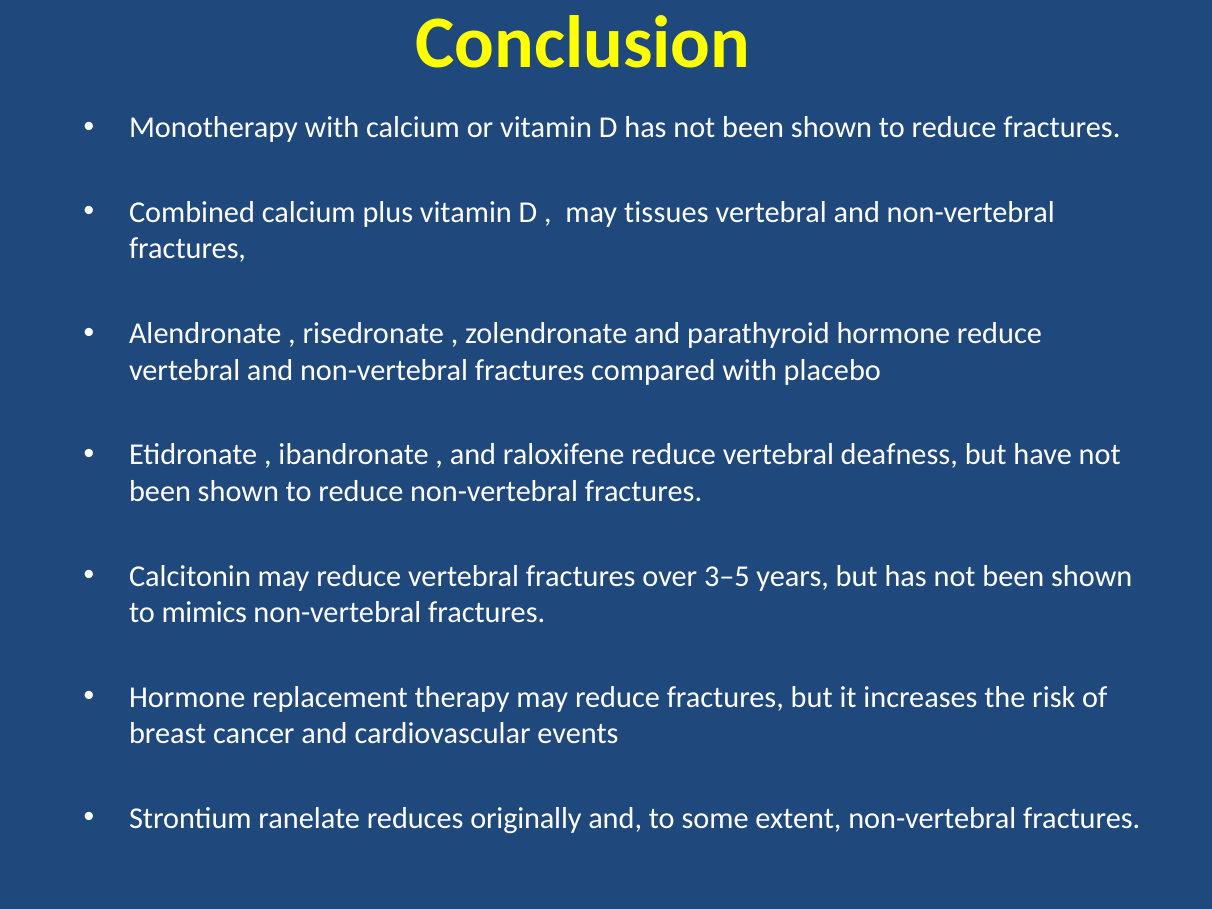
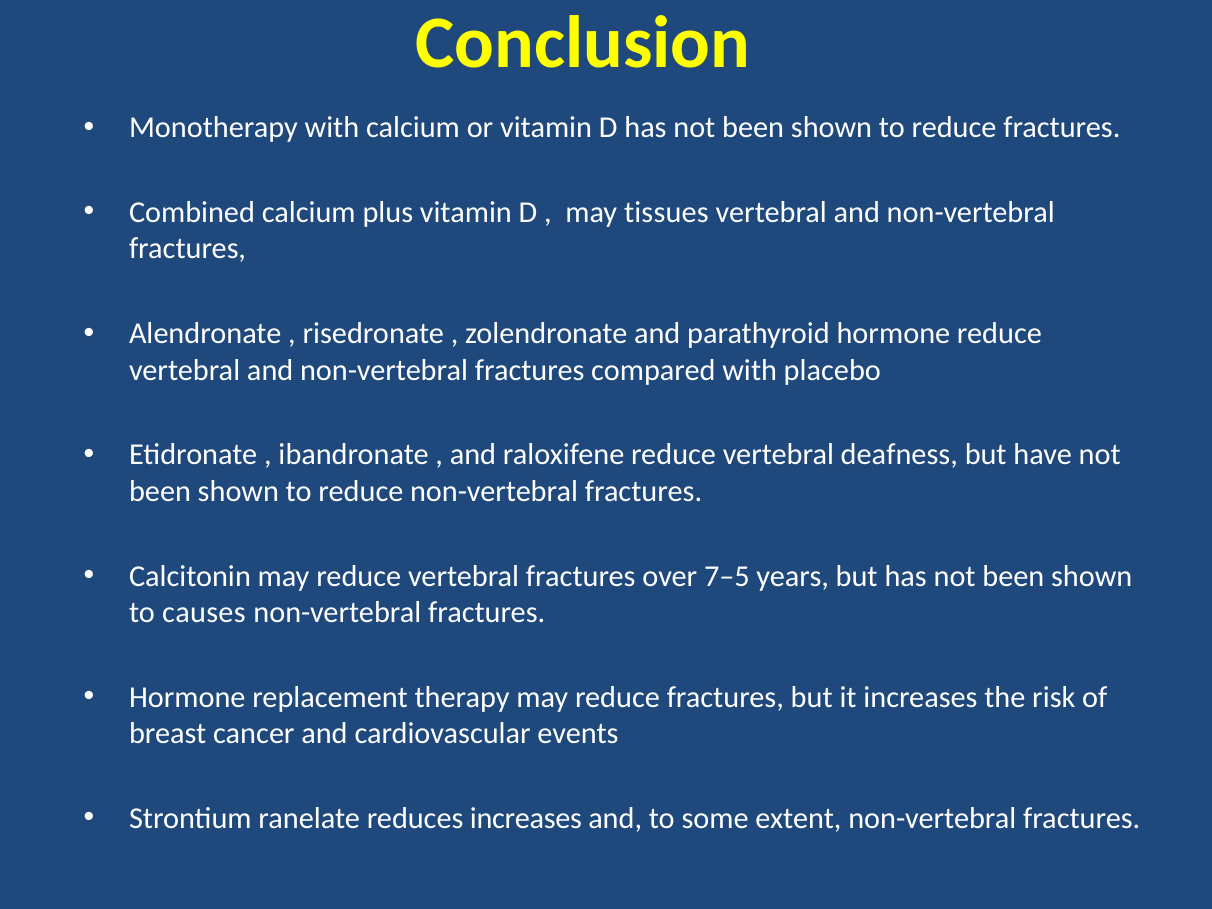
3–5: 3–5 -> 7–5
mimics: mimics -> causes
reduces originally: originally -> increases
